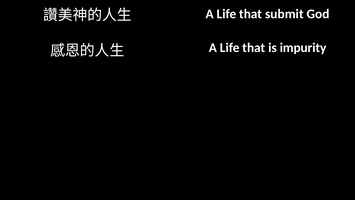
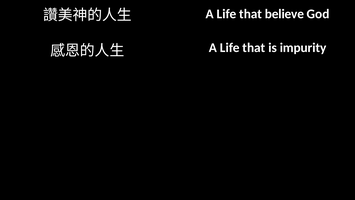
submit: submit -> believe
